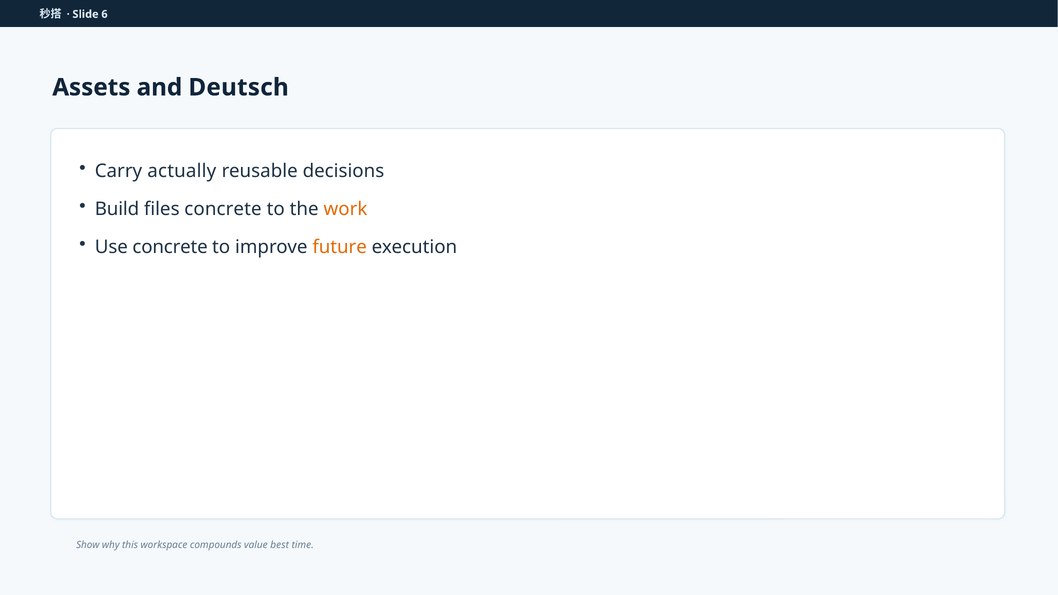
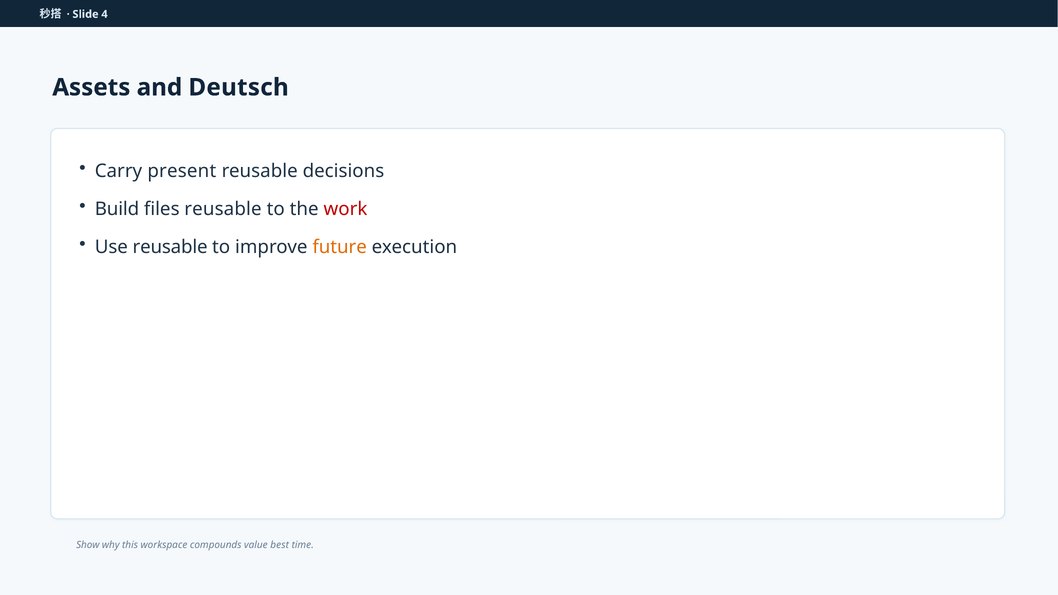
6: 6 -> 4
actually: actually -> present
files concrete: concrete -> reusable
work colour: orange -> red
Use concrete: concrete -> reusable
